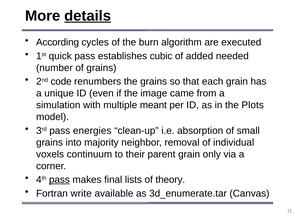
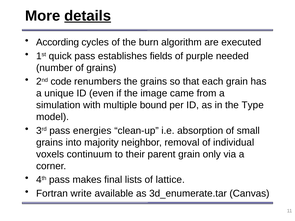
cubic: cubic -> fields
added: added -> purple
meant: meant -> bound
Plots: Plots -> Type
pass at (59, 180) underline: present -> none
theory: theory -> lattice
